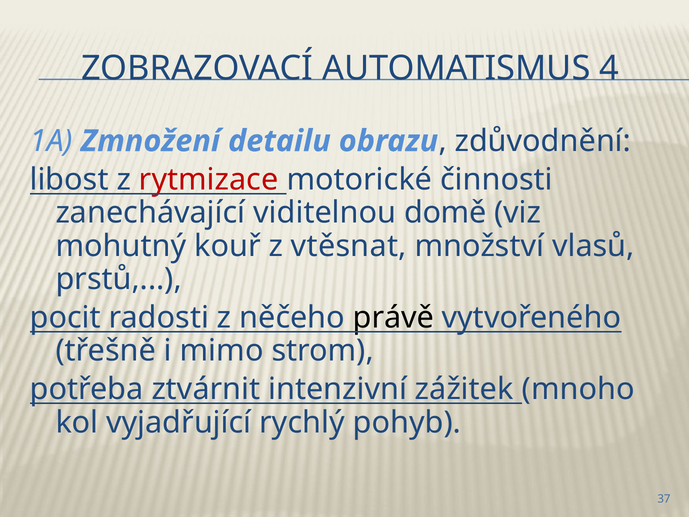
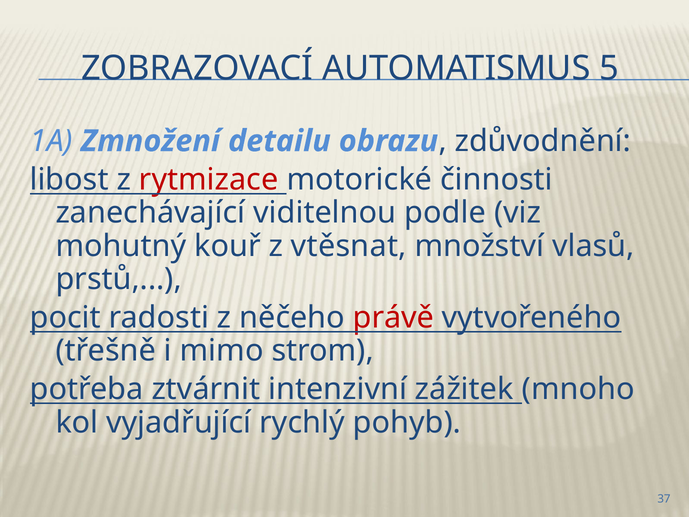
4: 4 -> 5
domě: domě -> podle
právě colour: black -> red
